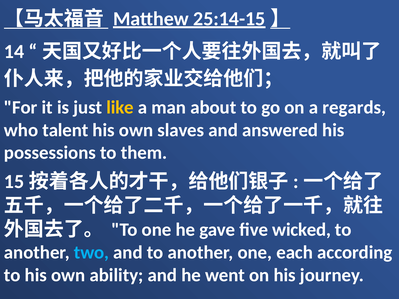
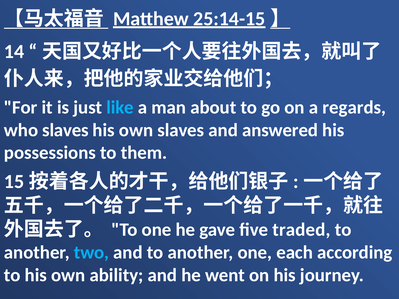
like colour: yellow -> light blue
who talent: talent -> slaves
wicked: wicked -> traded
